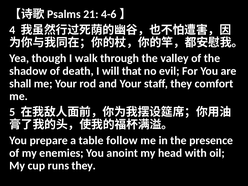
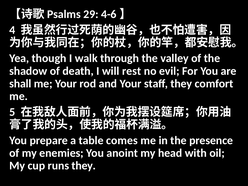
21: 21 -> 29
that: that -> rest
follow: follow -> comes
